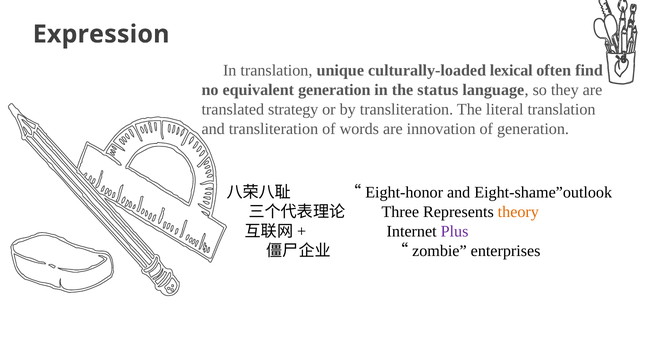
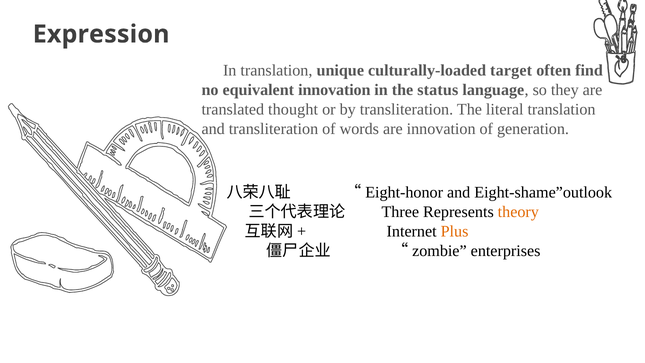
lexical: lexical -> target
equivalent generation: generation -> innovation
strategy: strategy -> thought
Plus colour: purple -> orange
